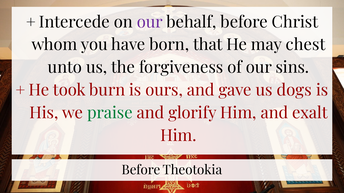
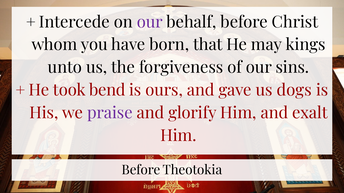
chest: chest -> kings
burn: burn -> bend
praise colour: green -> purple
